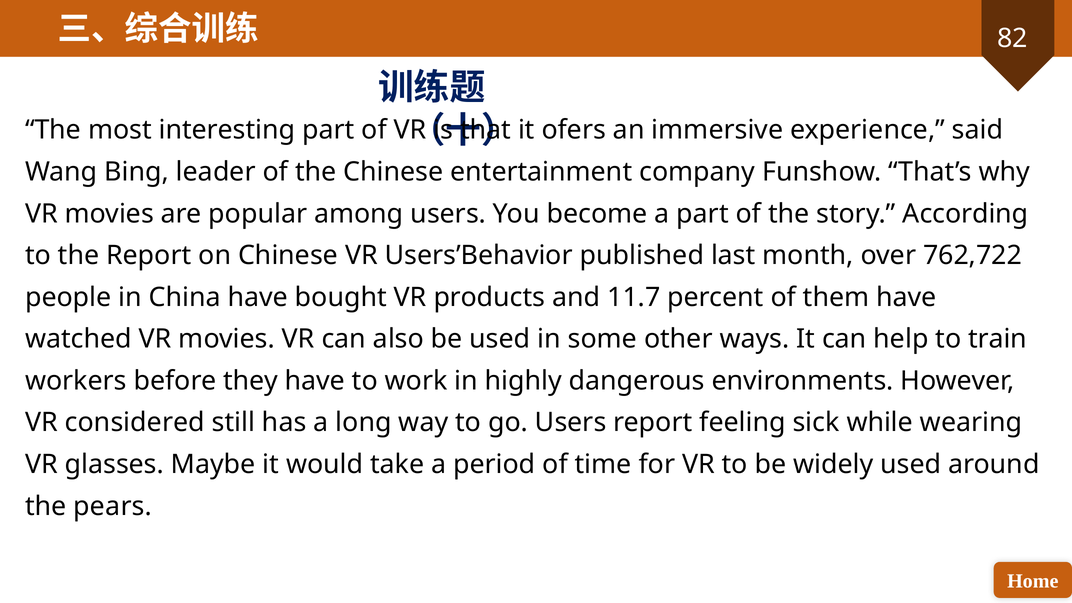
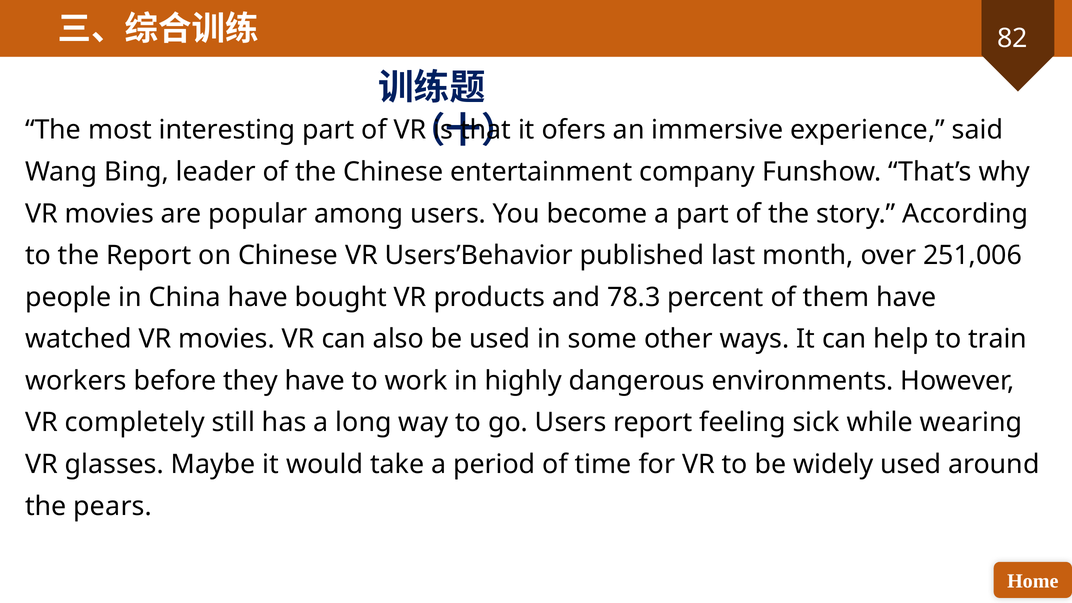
762,722: 762,722 -> 251,006
11.7: 11.7 -> 78.3
considered: considered -> completely
